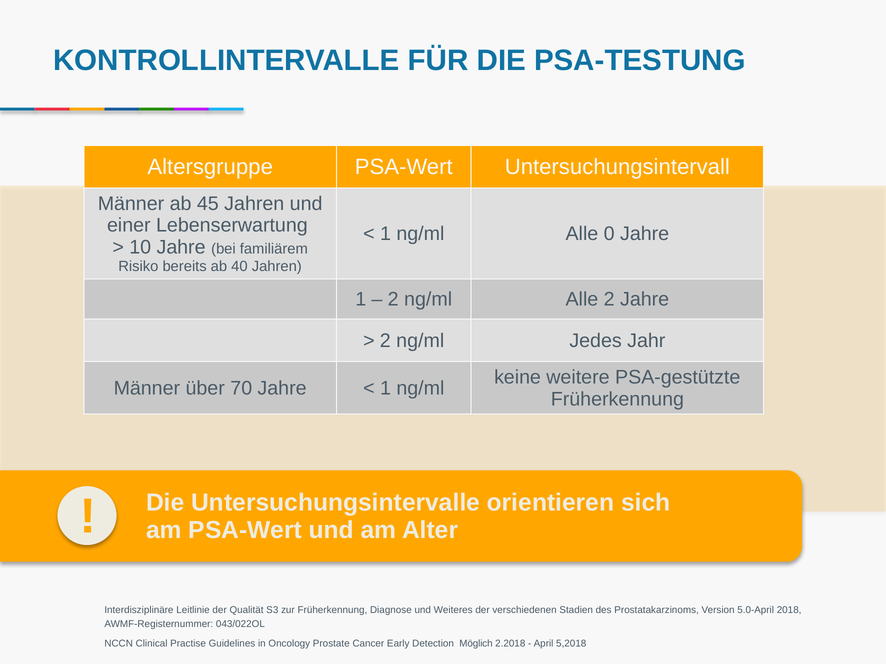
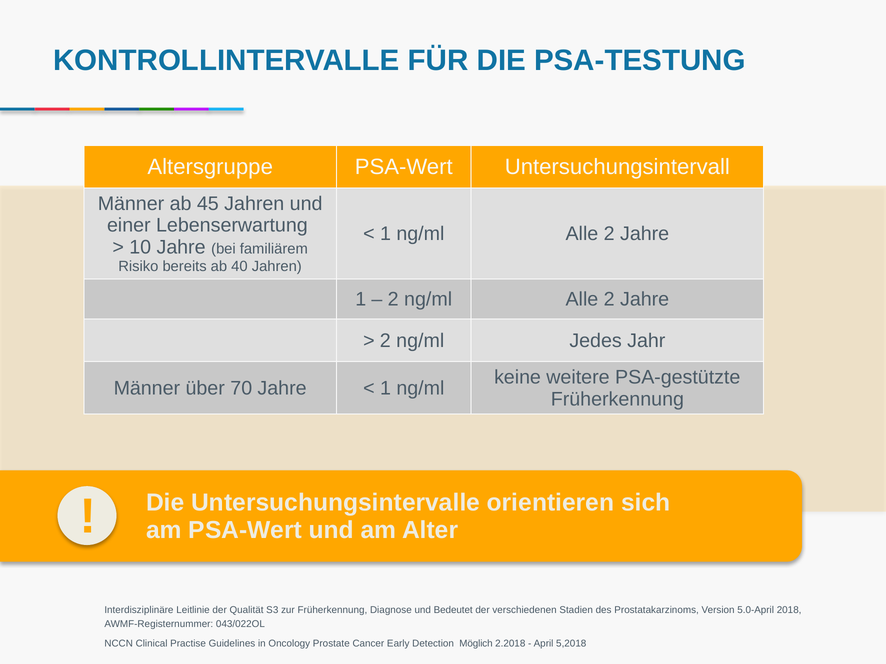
1 ng/ml Alle 0: 0 -> 2
Weiteres: Weiteres -> Bedeutet
